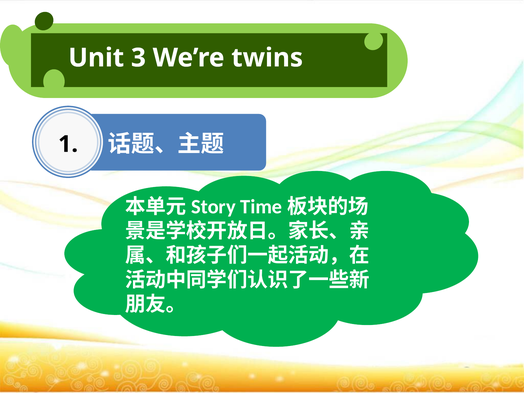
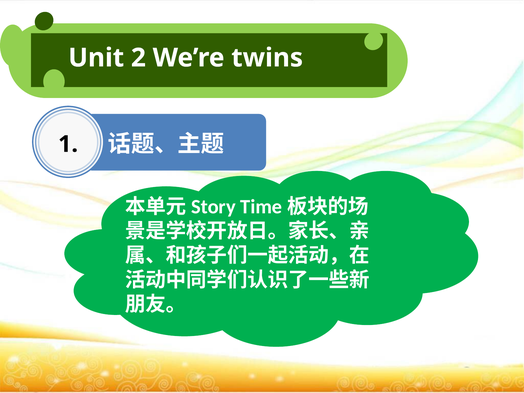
3: 3 -> 2
